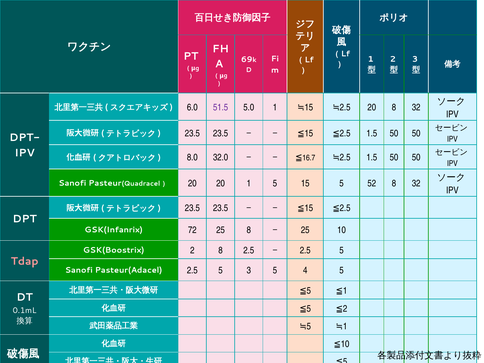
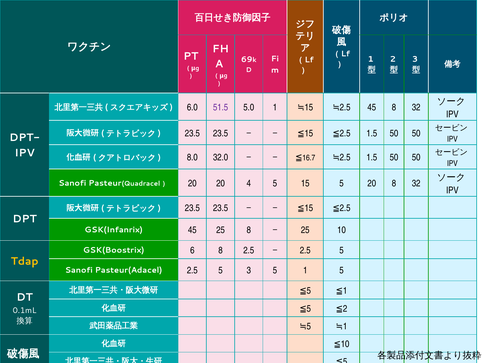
≒2.5 20: 20 -> 45
20 1: 1 -> 4
5 52: 52 -> 20
GSK(Infanrix 72: 72 -> 45
GSK(Boostrix 2: 2 -> 6
Tdap colour: pink -> yellow
5 4: 4 -> 1
